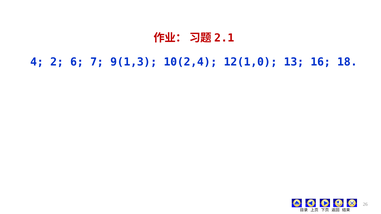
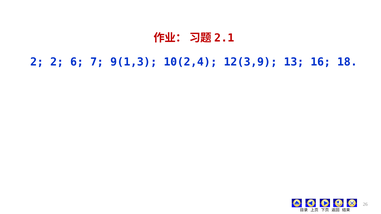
4 at (37, 62): 4 -> 2
12(1,0: 12(1,0 -> 12(3,9
